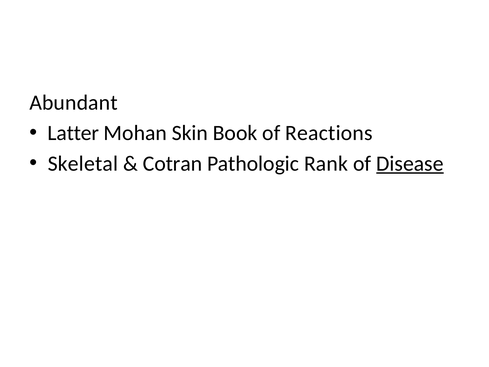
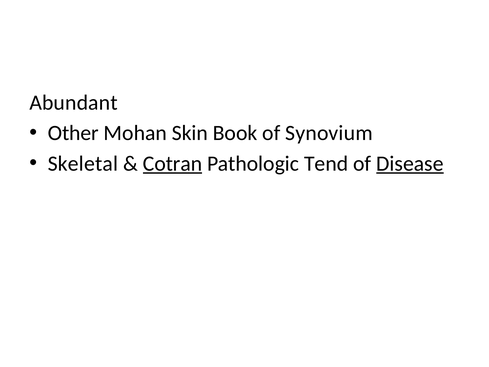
Latter: Latter -> Other
Reactions: Reactions -> Synovium
Cotran underline: none -> present
Rank: Rank -> Tend
